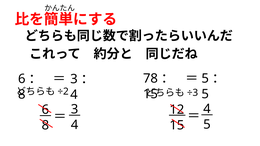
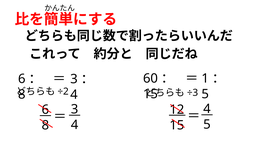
5 at (205, 79): 5 -> 1
78: 78 -> 60
